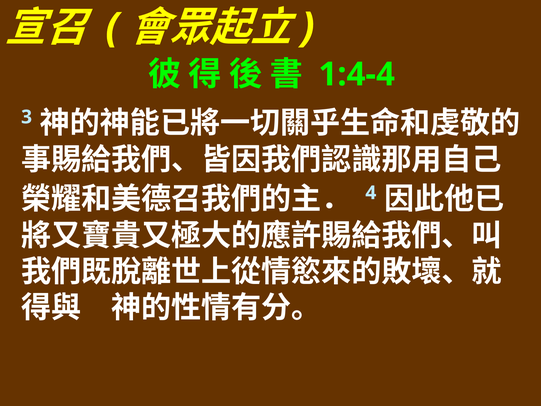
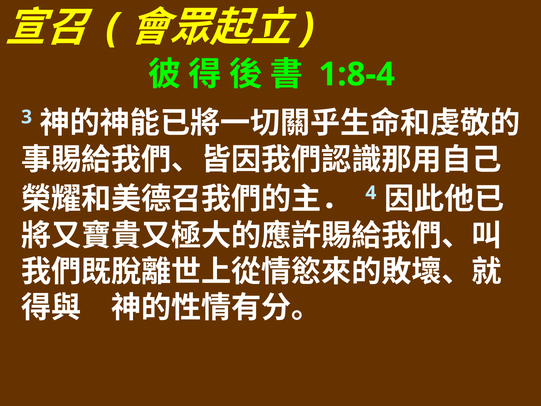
1:4-4: 1:4-4 -> 1:8-4
